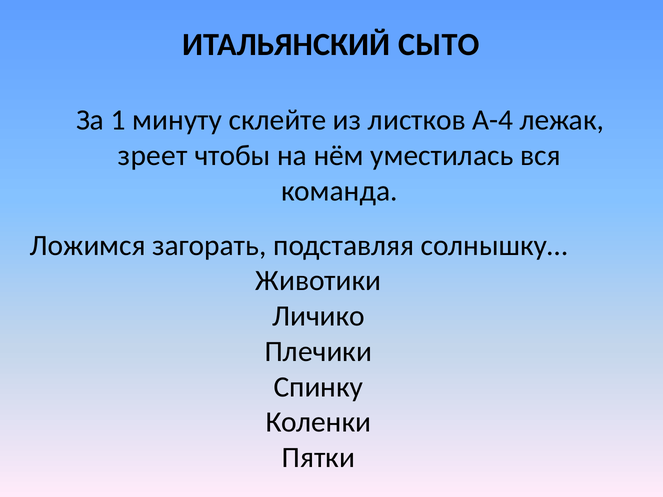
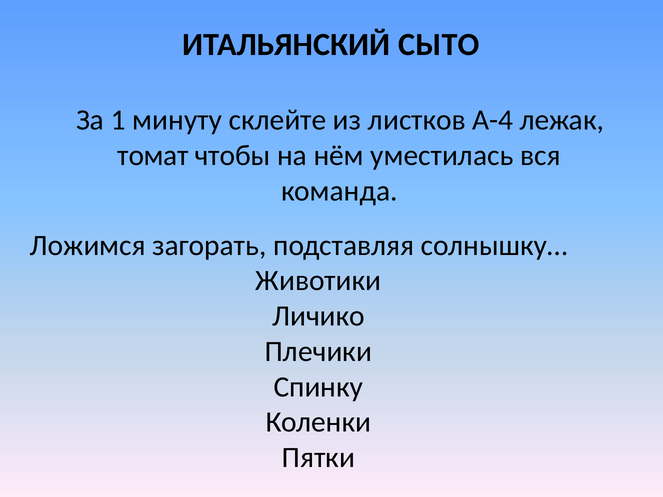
зреет: зреет -> томат
